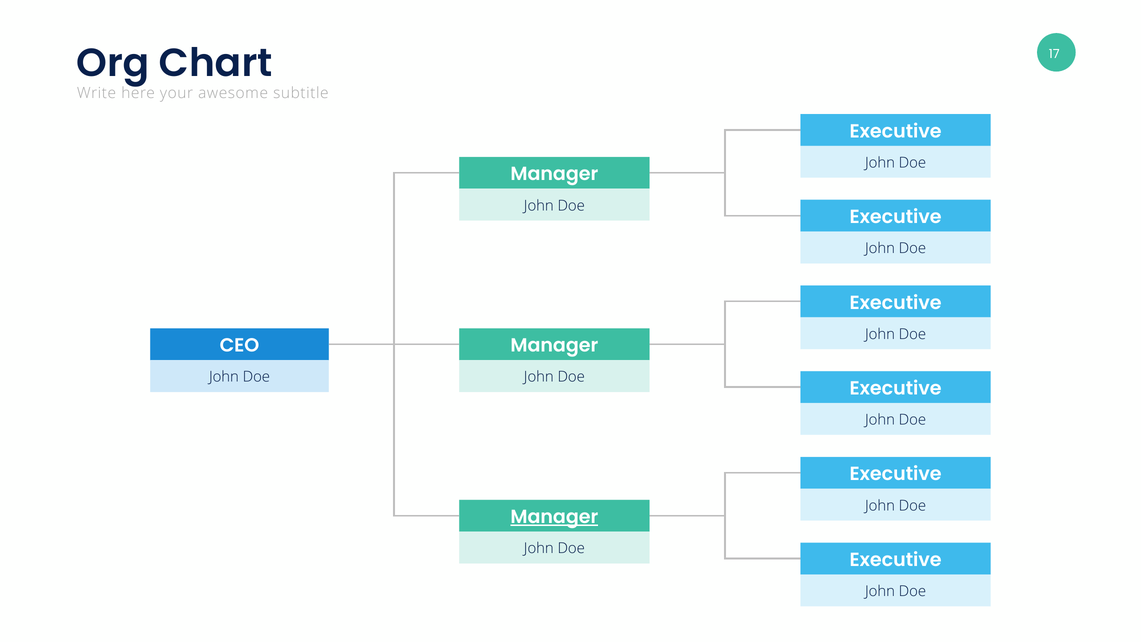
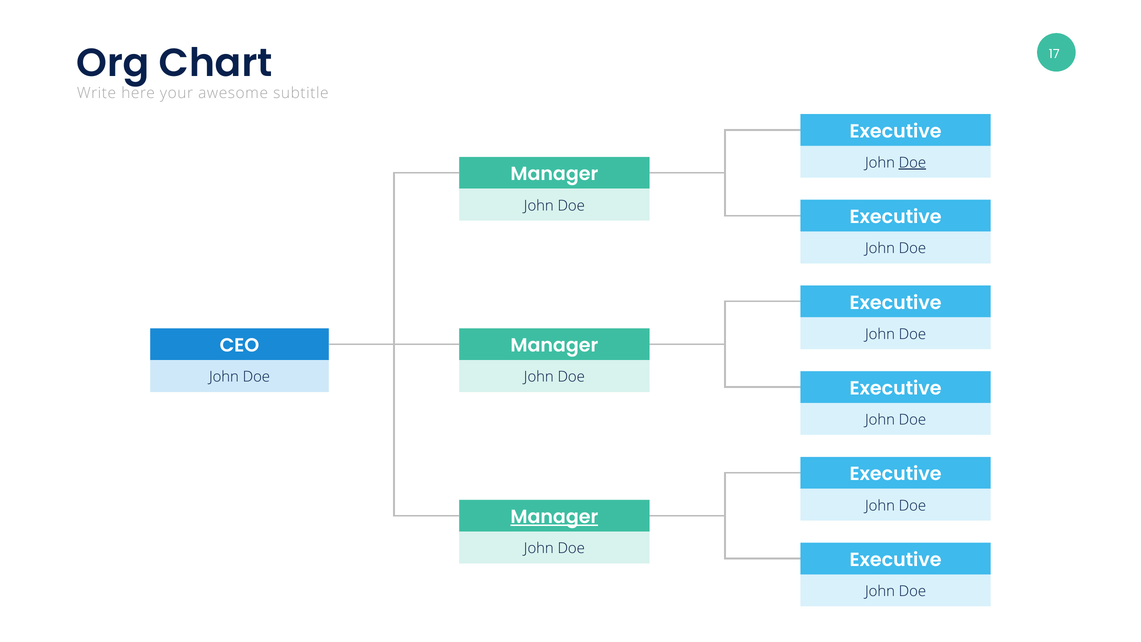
Doe at (912, 163) underline: none -> present
